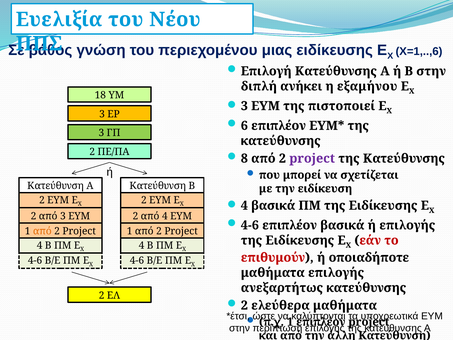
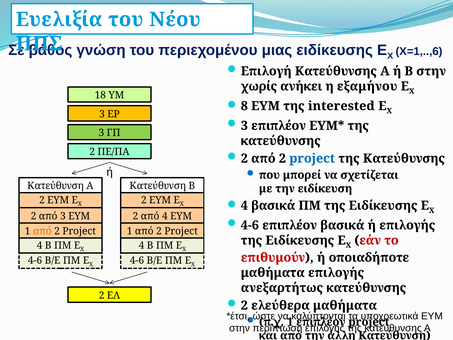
διπλή: διπλή -> χωρίς
3 at (244, 106): 3 -> 8
πιστοποιεί: πιστοποιεί -> interested
6 at (244, 126): 6 -> 3
8 at (244, 158): 8 -> 2
project at (312, 158) colour: purple -> blue
